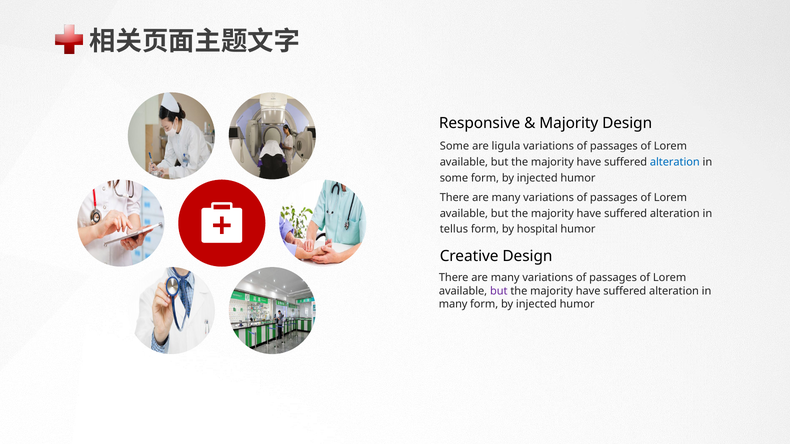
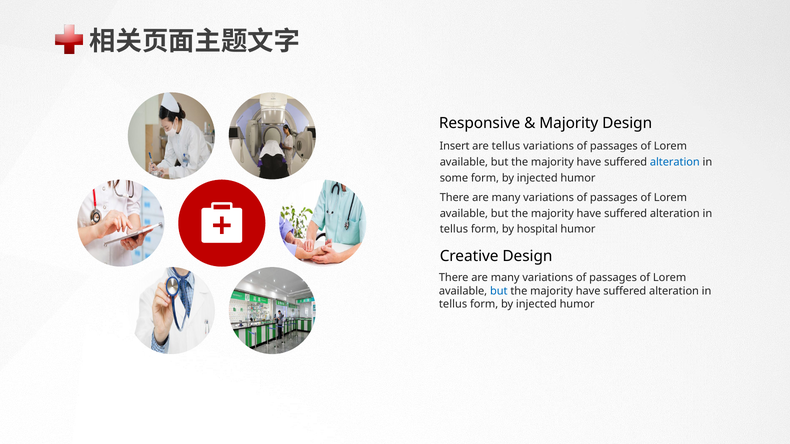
Some at (454, 146): Some -> Insert
are ligula: ligula -> tellus
but at (499, 291) colour: purple -> blue
many at (453, 304): many -> tellus
